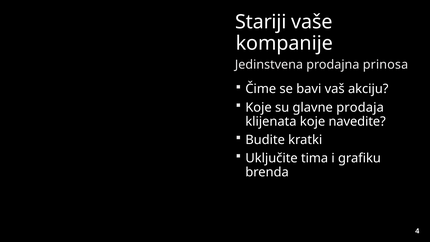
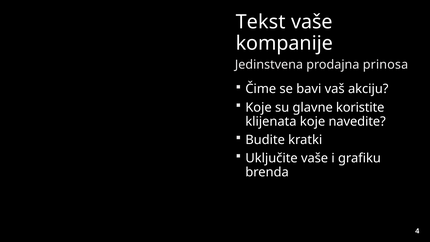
Stariji: Stariji -> Tekst
prodaja: prodaja -> koristite
Uključite tima: tima -> vaše
